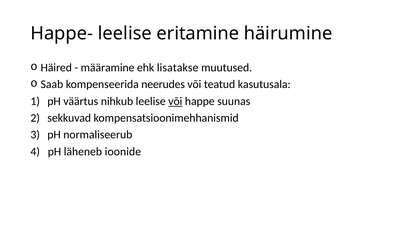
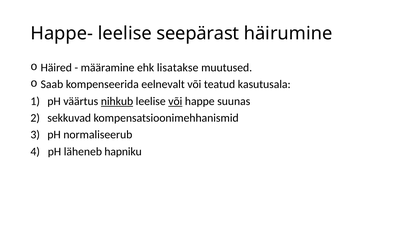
eritamine: eritamine -> seepärast
neerudes: neerudes -> eelnevalt
nihkub underline: none -> present
ioonide: ioonide -> hapniku
